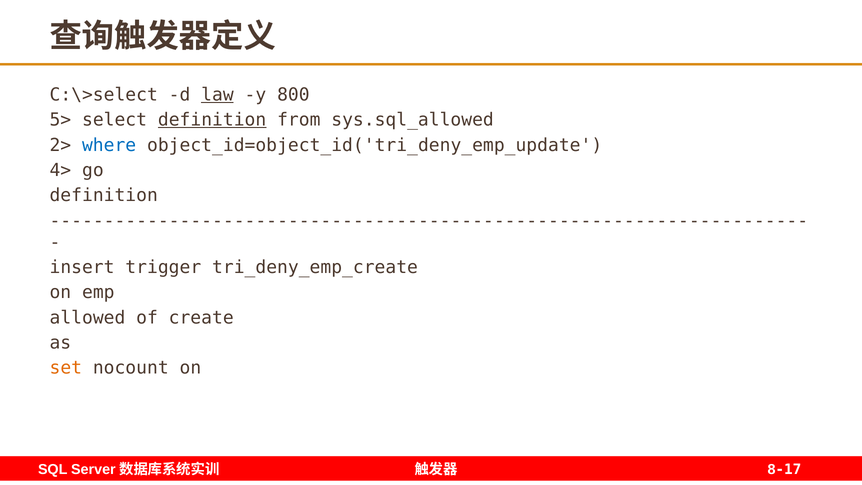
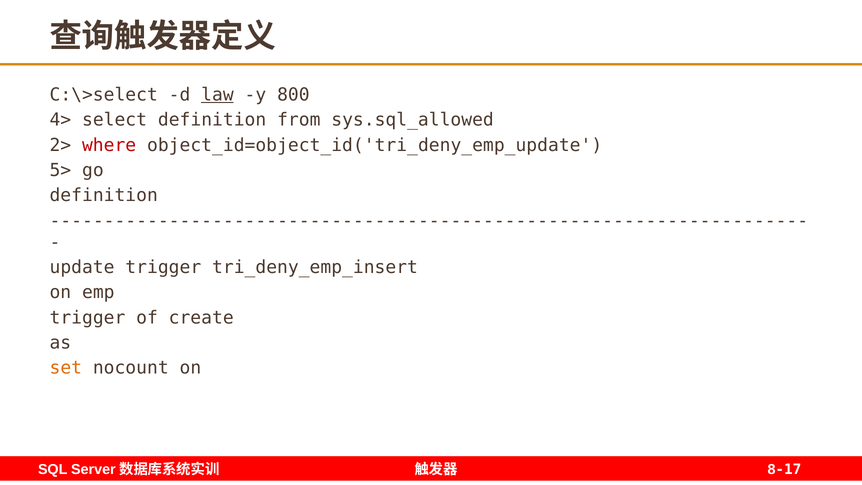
5>: 5> -> 4>
definition at (212, 120) underline: present -> none
where colour: blue -> red
4>: 4> -> 5>
insert: insert -> update
tri_deny_emp_create: tri_deny_emp_create -> tri_deny_emp_insert
allowed at (87, 318): allowed -> trigger
